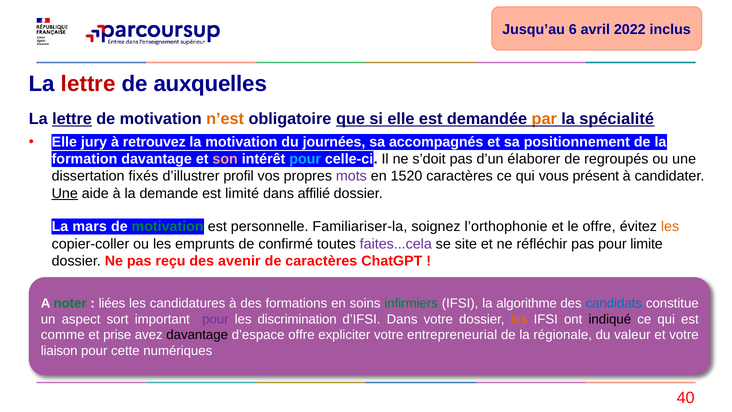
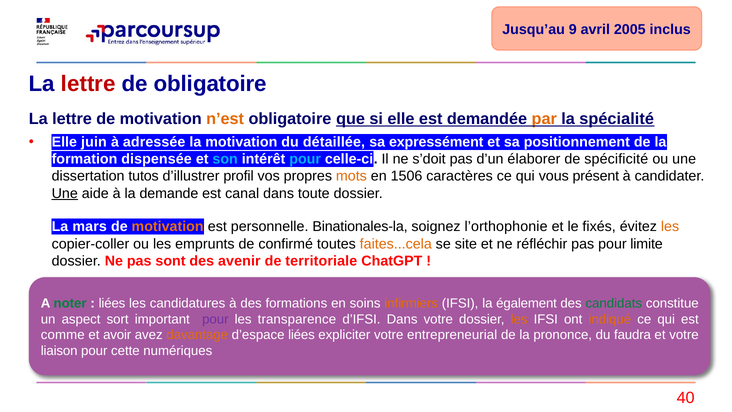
6: 6 -> 9
2022: 2022 -> 2005
de auxquelles: auxquelles -> obligatoire
lettre at (72, 119) underline: present -> none
jury: jury -> juin
retrouvez: retrouvez -> adressée
journées: journées -> détaillée
accompagnés: accompagnés -> expressément
formation davantage: davantage -> dispensée
son colour: pink -> light blue
regroupés: regroupés -> spécificité
fixés: fixés -> tutos
mots colour: purple -> orange
1520: 1520 -> 1506
limité: limité -> canal
affilié: affilié -> toute
motivation at (168, 227) colour: green -> orange
Familiariser-la: Familiariser-la -> Binationales-la
le offre: offre -> fixés
faites...cela colour: purple -> orange
reçu: reçu -> sont
de caractères: caractères -> territoriale
infirmiers colour: green -> orange
algorithme: algorithme -> également
candidats colour: blue -> green
discrimination: discrimination -> transparence
indiqué colour: black -> orange
prise: prise -> avoir
davantage at (197, 335) colour: black -> orange
d’espace offre: offre -> liées
régionale: régionale -> prononce
valeur: valeur -> faudra
